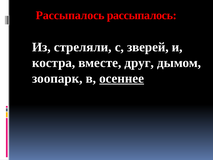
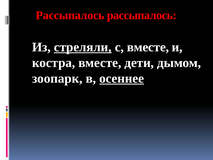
стреляли underline: none -> present
с зверей: зверей -> вместе
друг: друг -> дети
